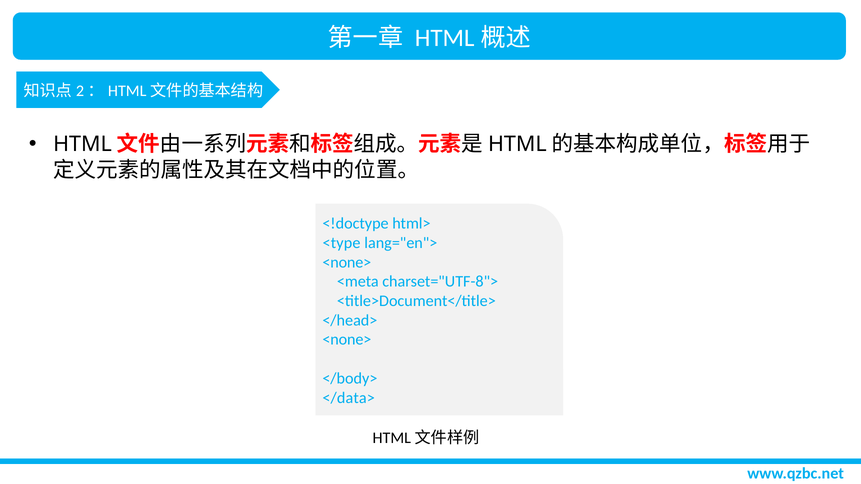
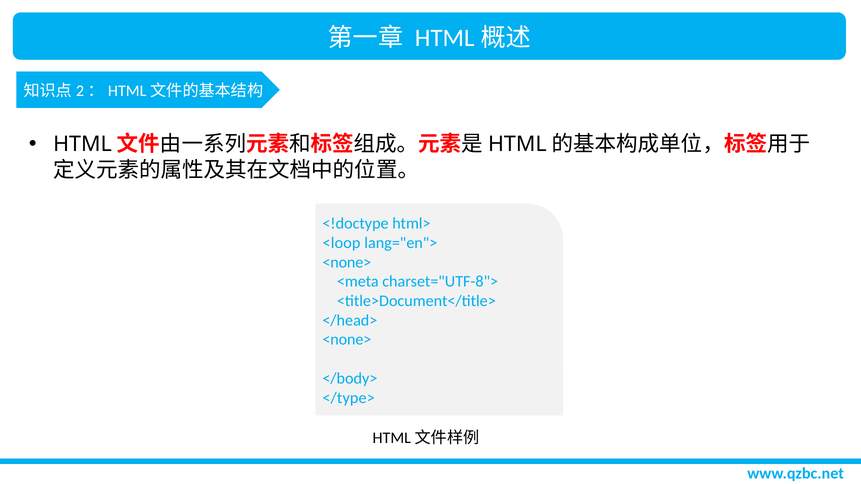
<type: <type -> <loop
</data>: </data> -> </type>
